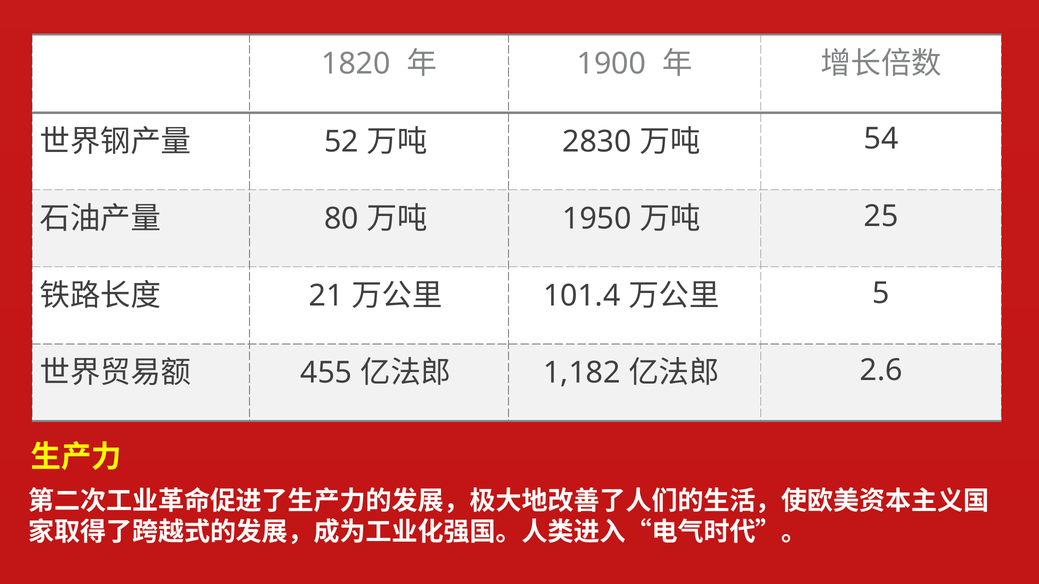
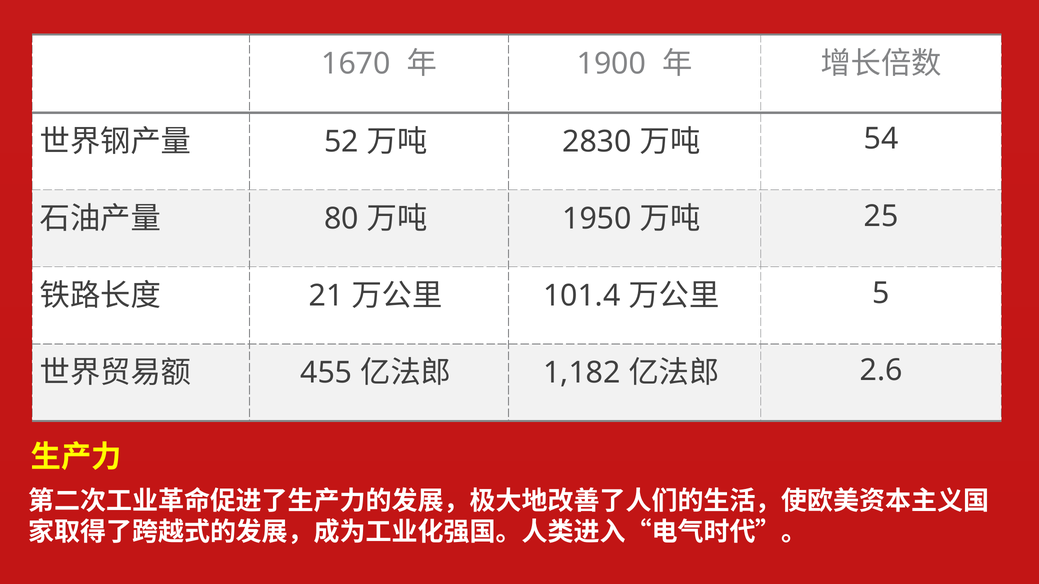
1820: 1820 -> 1670
